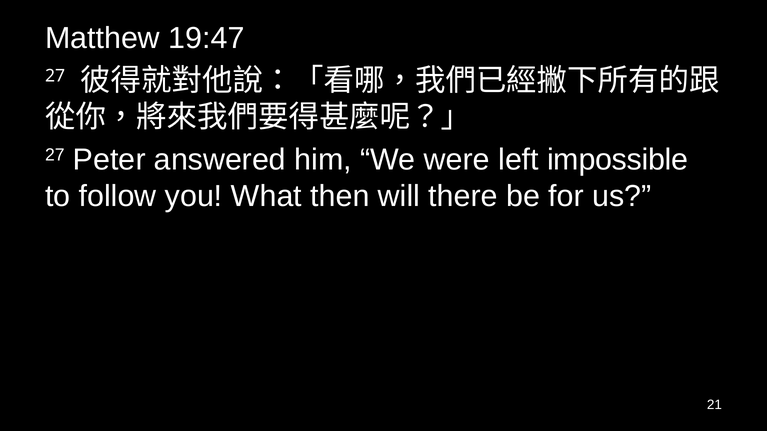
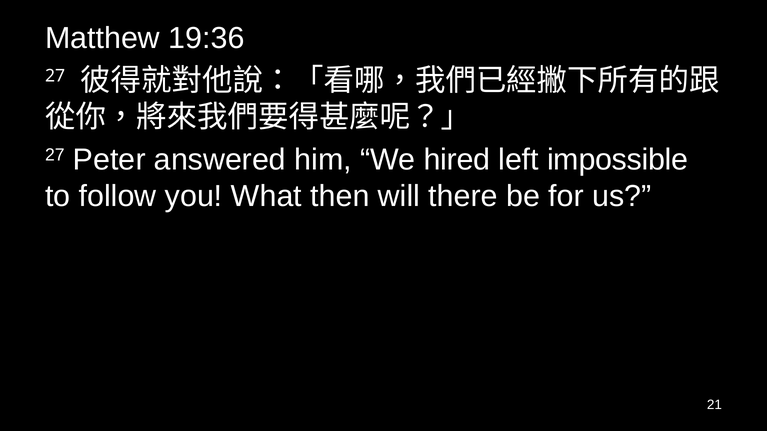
19:47: 19:47 -> 19:36
were: were -> hired
